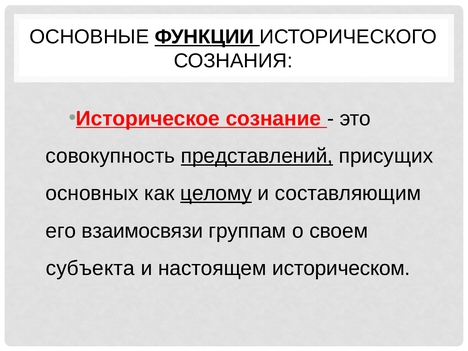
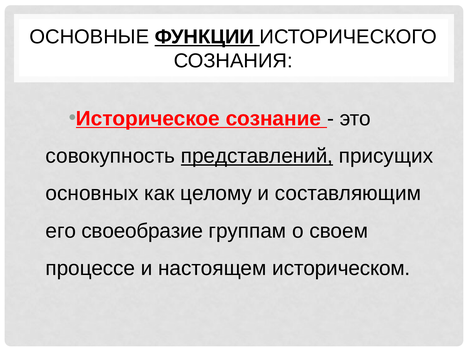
целому underline: present -> none
взаимосвязи: взаимосвязи -> своеобразие
субъекта: субъекта -> процессе
